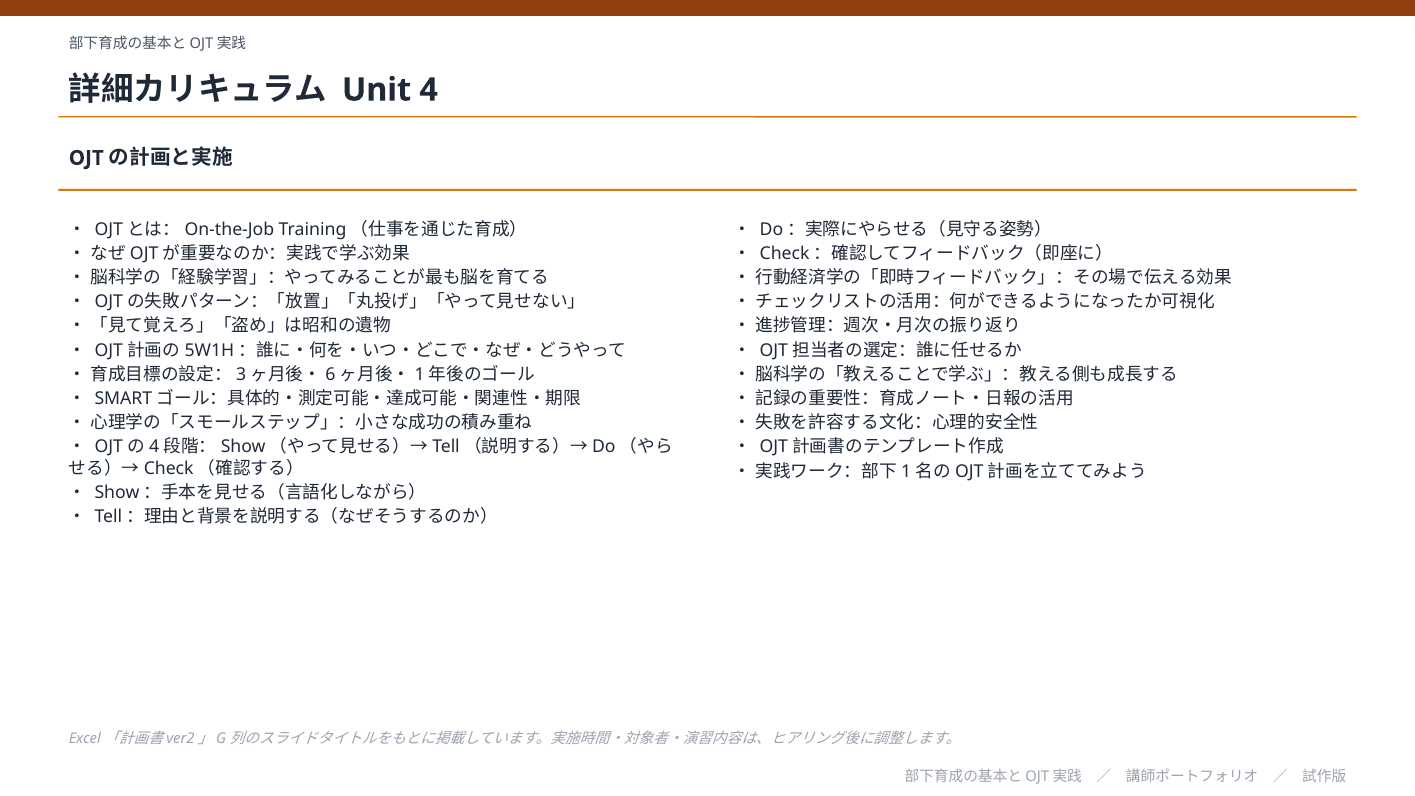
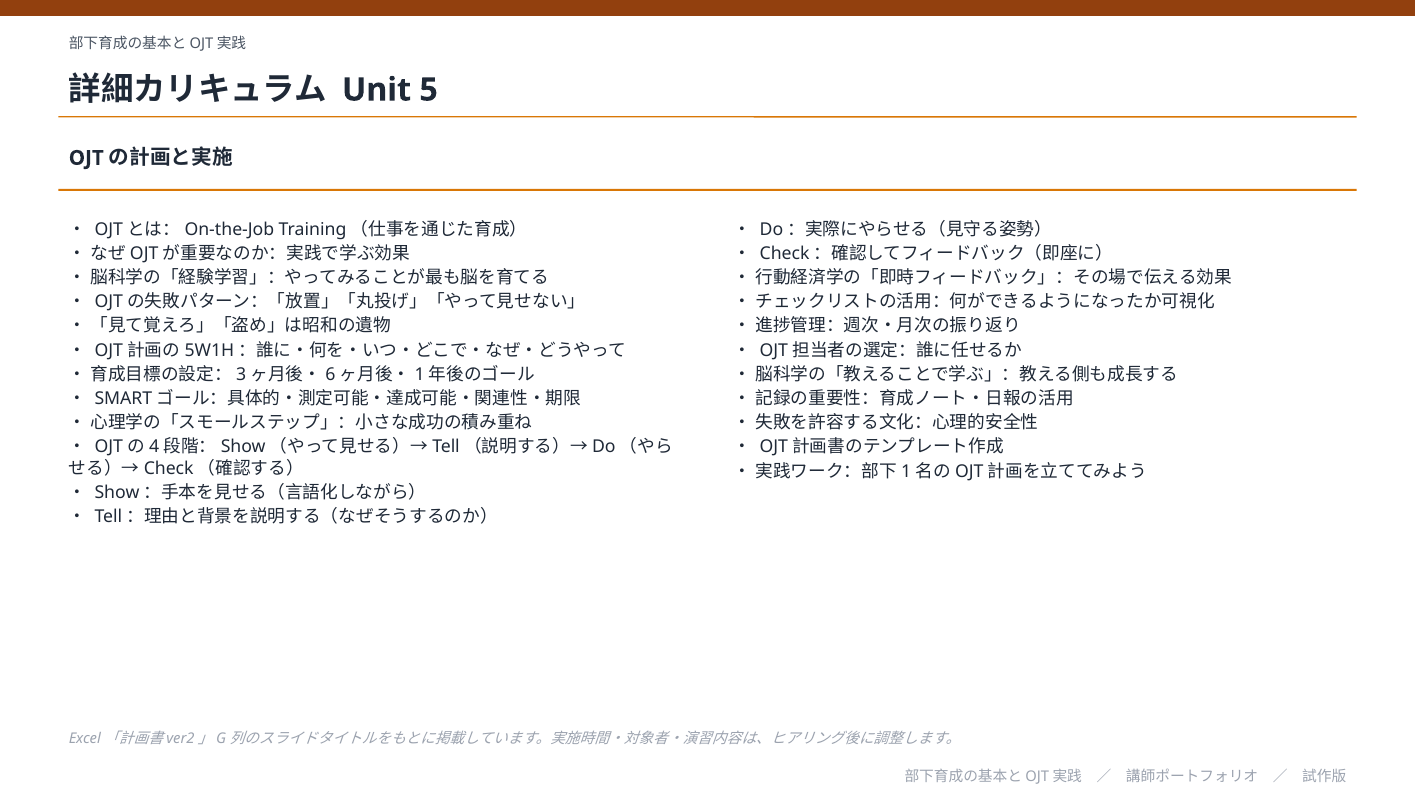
4: 4 -> 5
